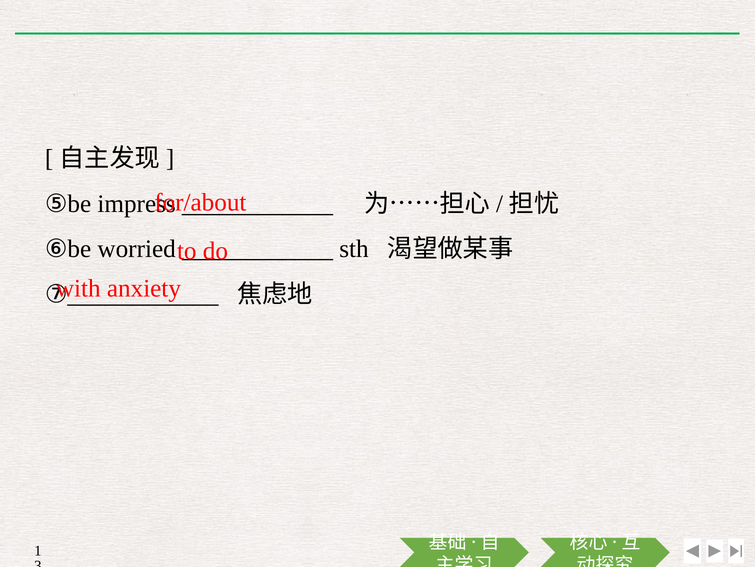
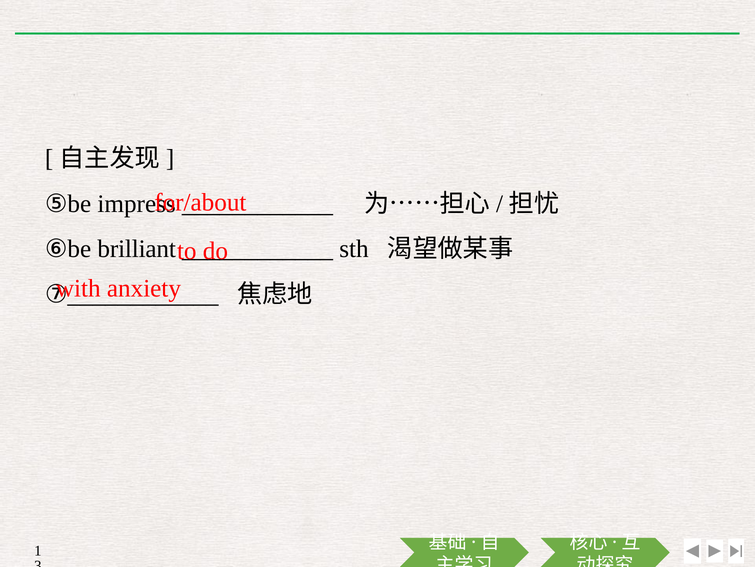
worried: worried -> brilliant
